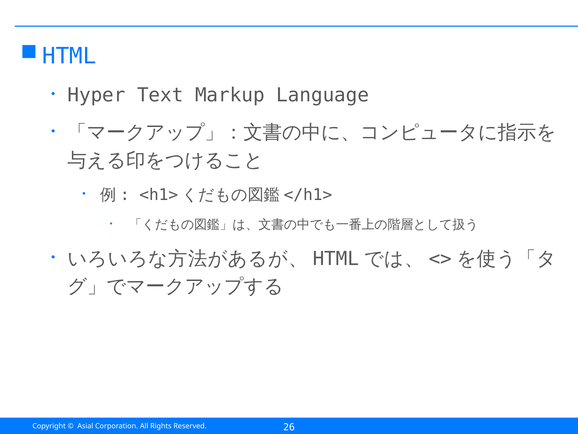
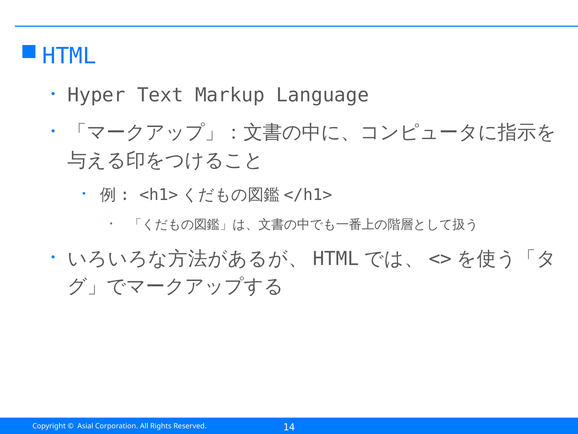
26: 26 -> 14
